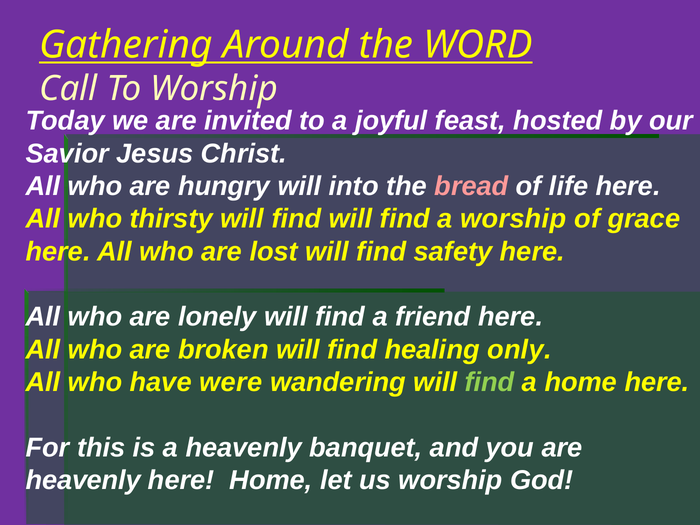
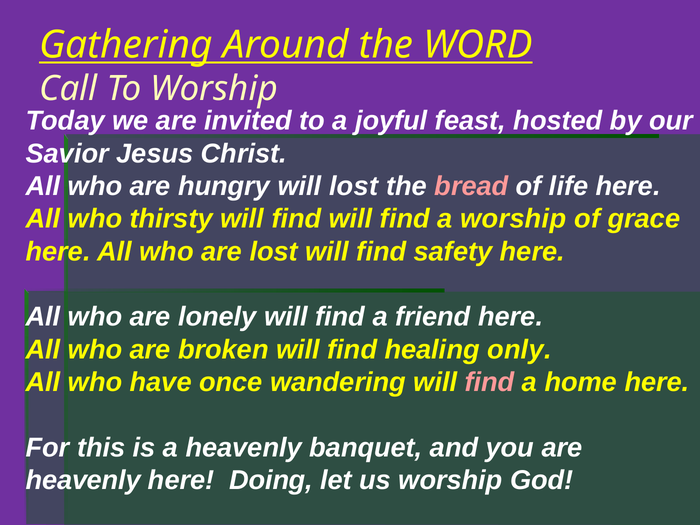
will into: into -> lost
were: were -> once
find at (490, 382) colour: light green -> pink
here Home: Home -> Doing
